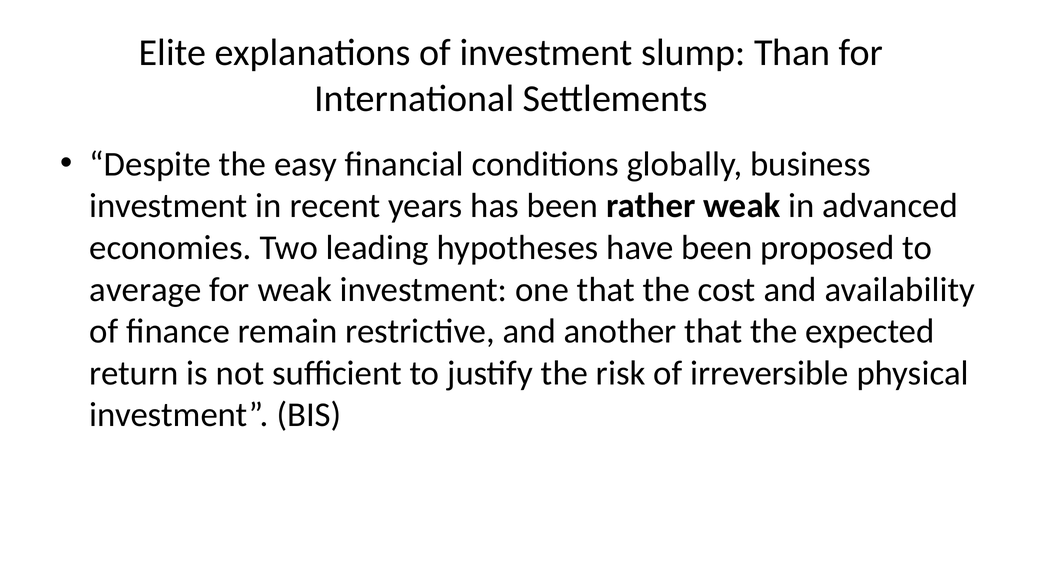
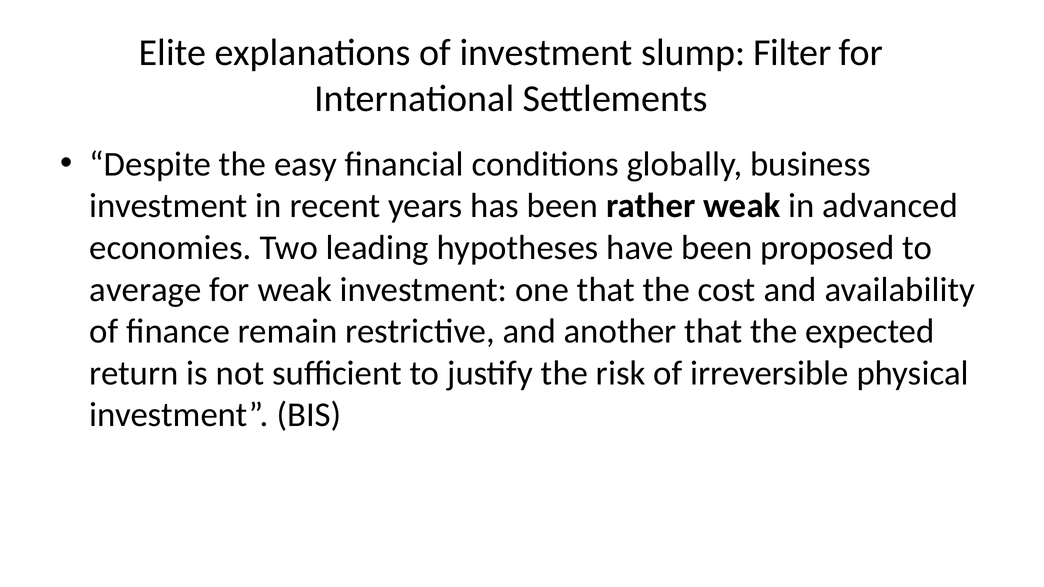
Than: Than -> Filter
